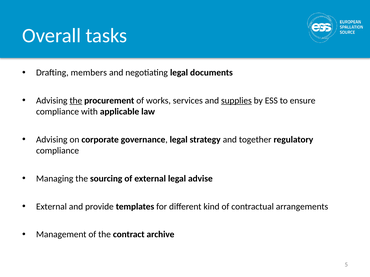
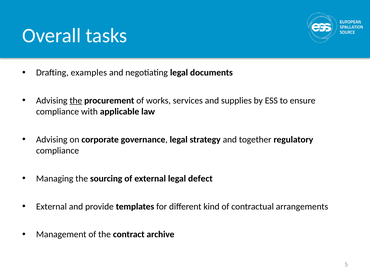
members: members -> examples
supplies underline: present -> none
advise: advise -> defect
